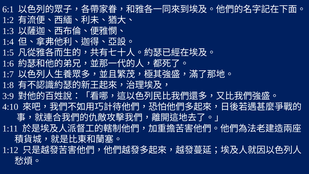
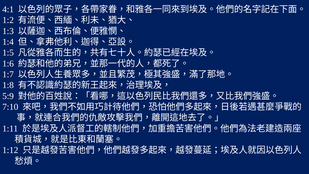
6:1: 6:1 -> 4:1
3:9: 3:9 -> 5:9
4:10: 4:10 -> 7:10
